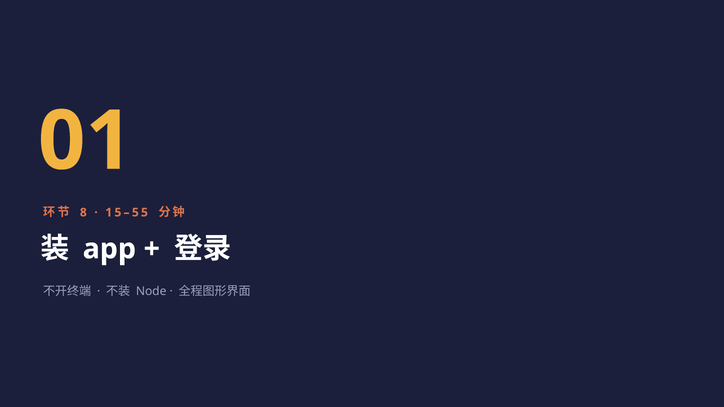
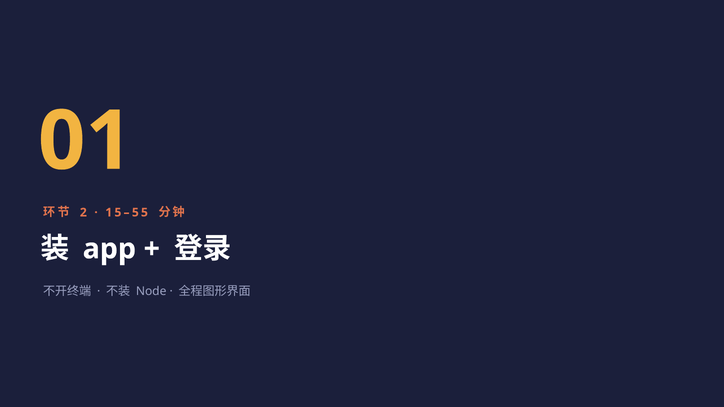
8: 8 -> 2
